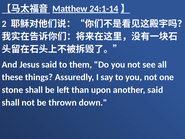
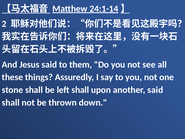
left than: than -> shall
